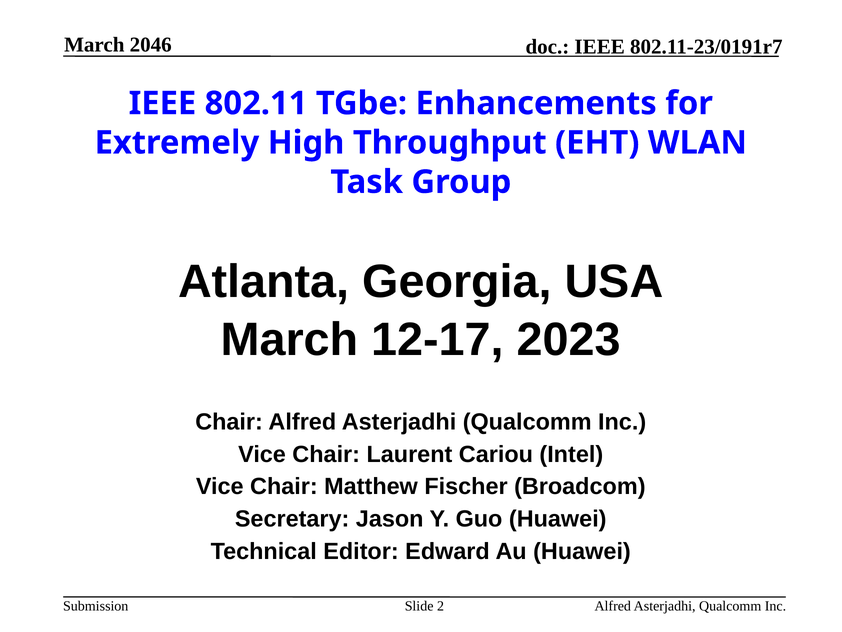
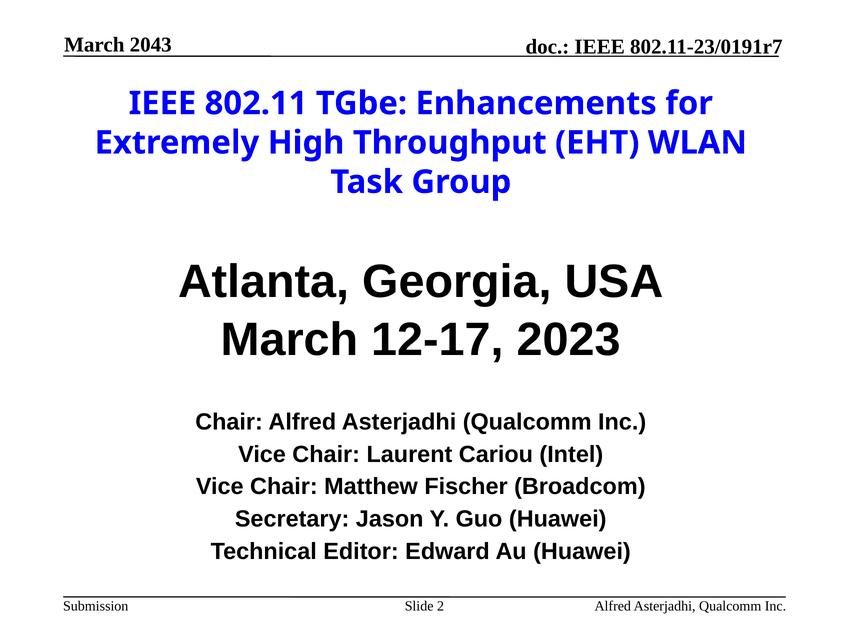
2046: 2046 -> 2043
